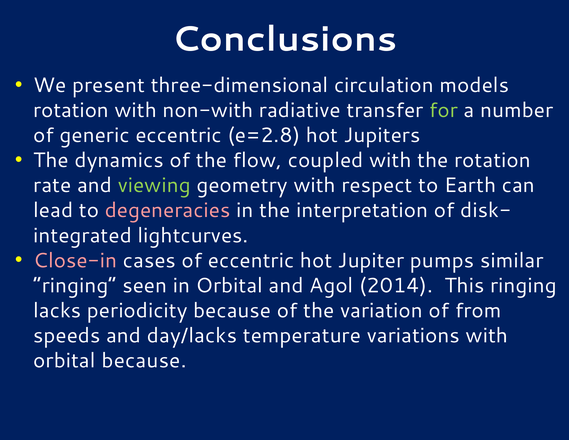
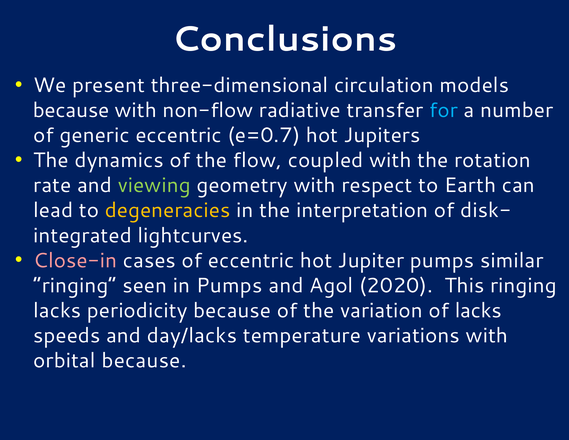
rotation at (71, 110): rotation -> because
non-with: non-with -> non-flow
for colour: light green -> light blue
e=2.8: e=2.8 -> e=0.7
degeneracies colour: pink -> yellow
in Orbital: Orbital -> Pumps
2014: 2014 -> 2020
of from: from -> lacks
